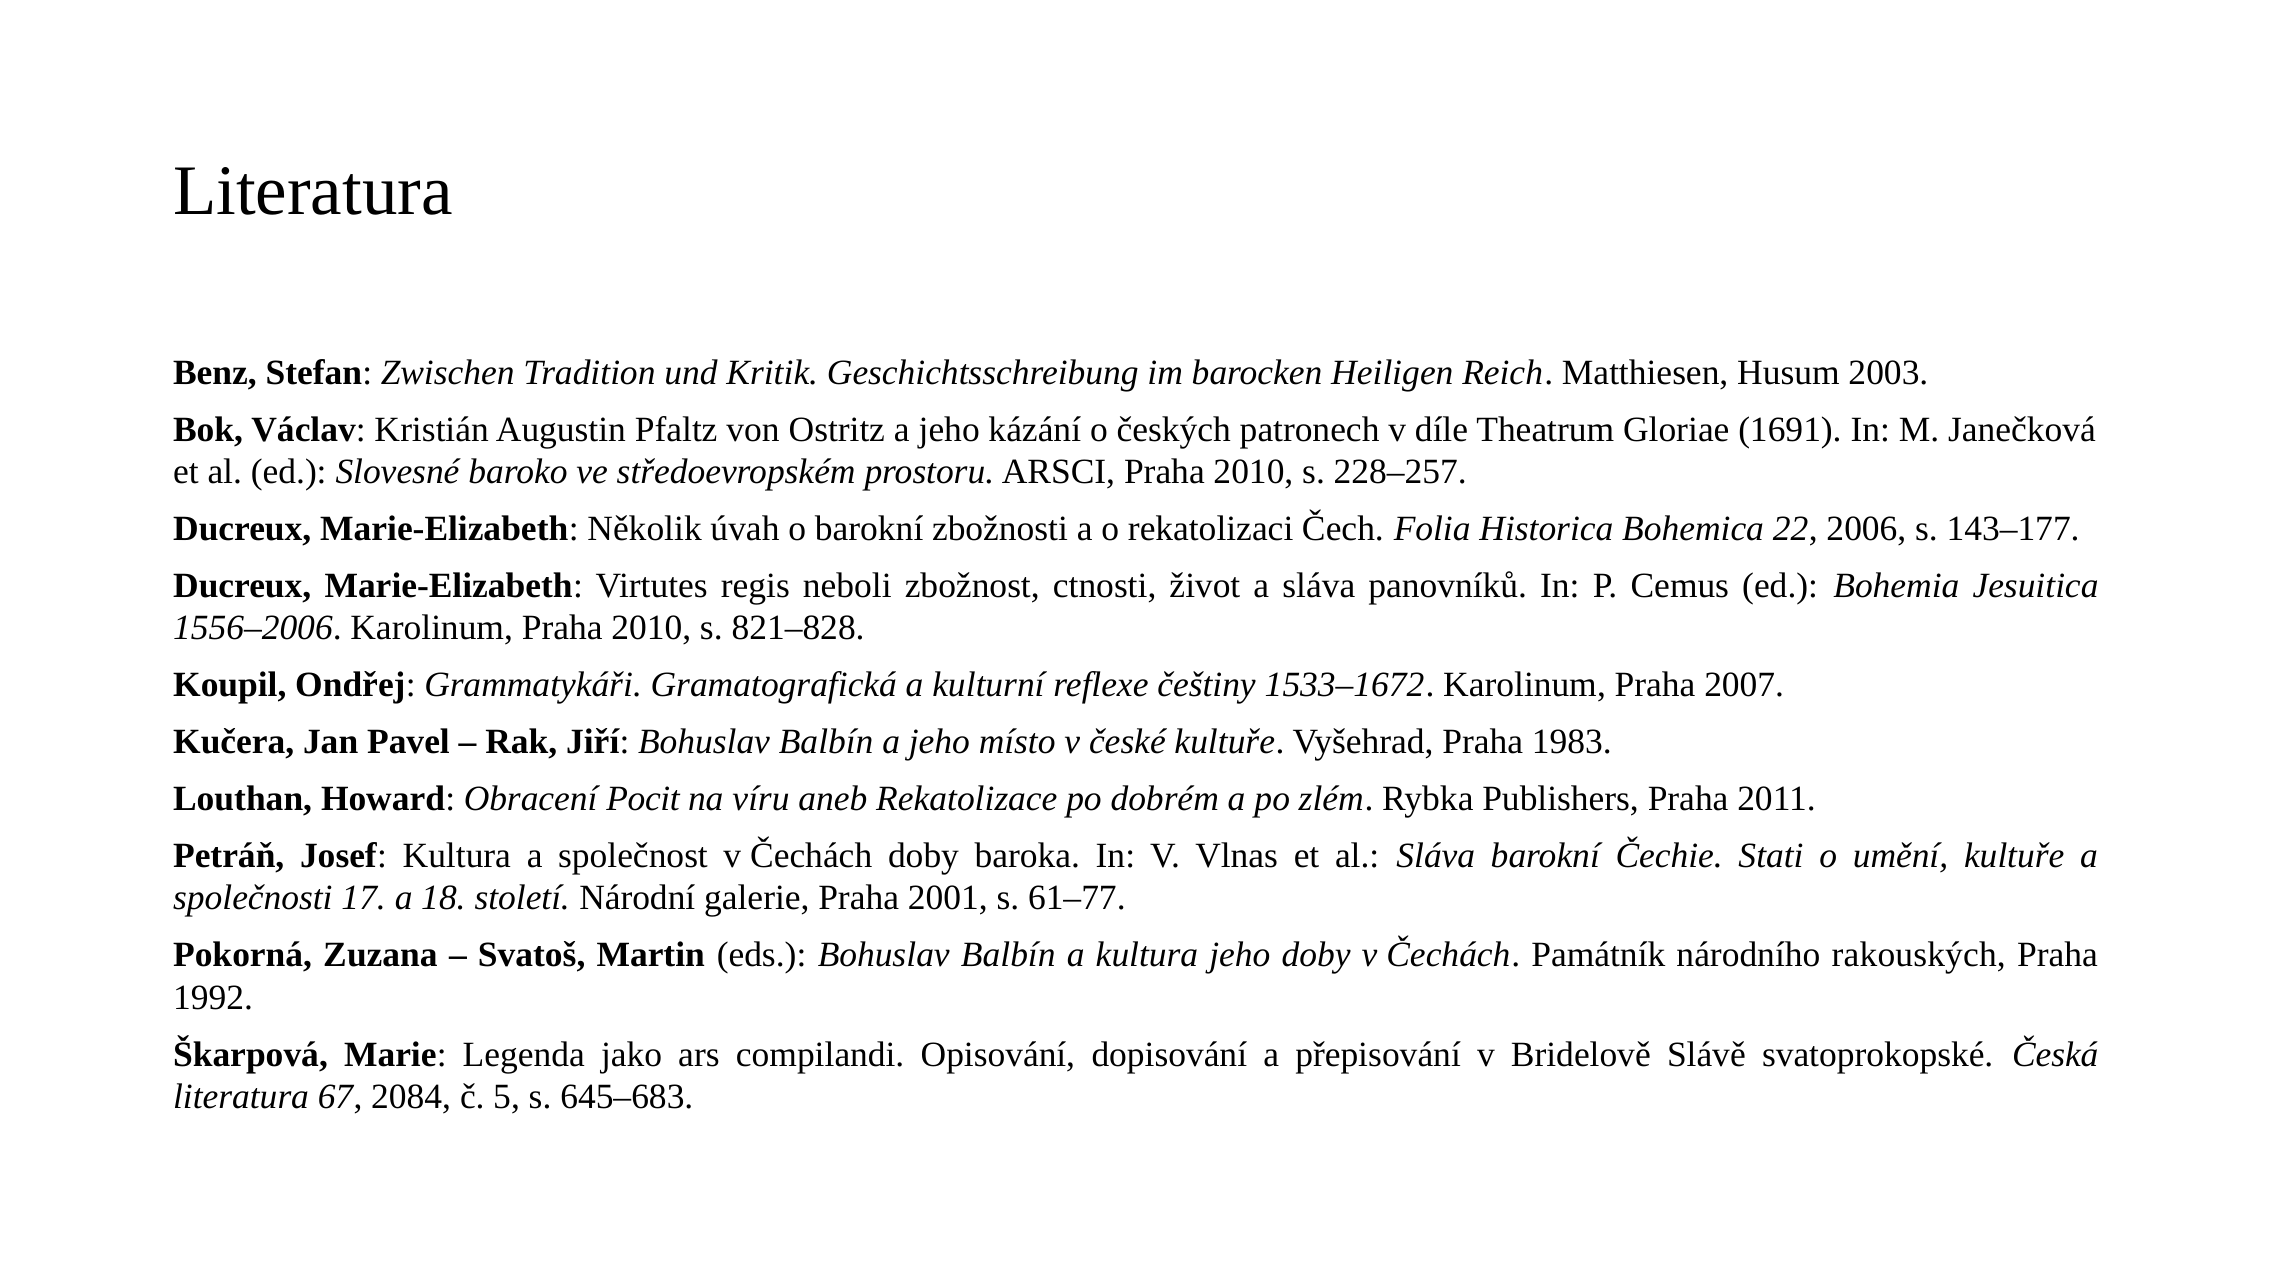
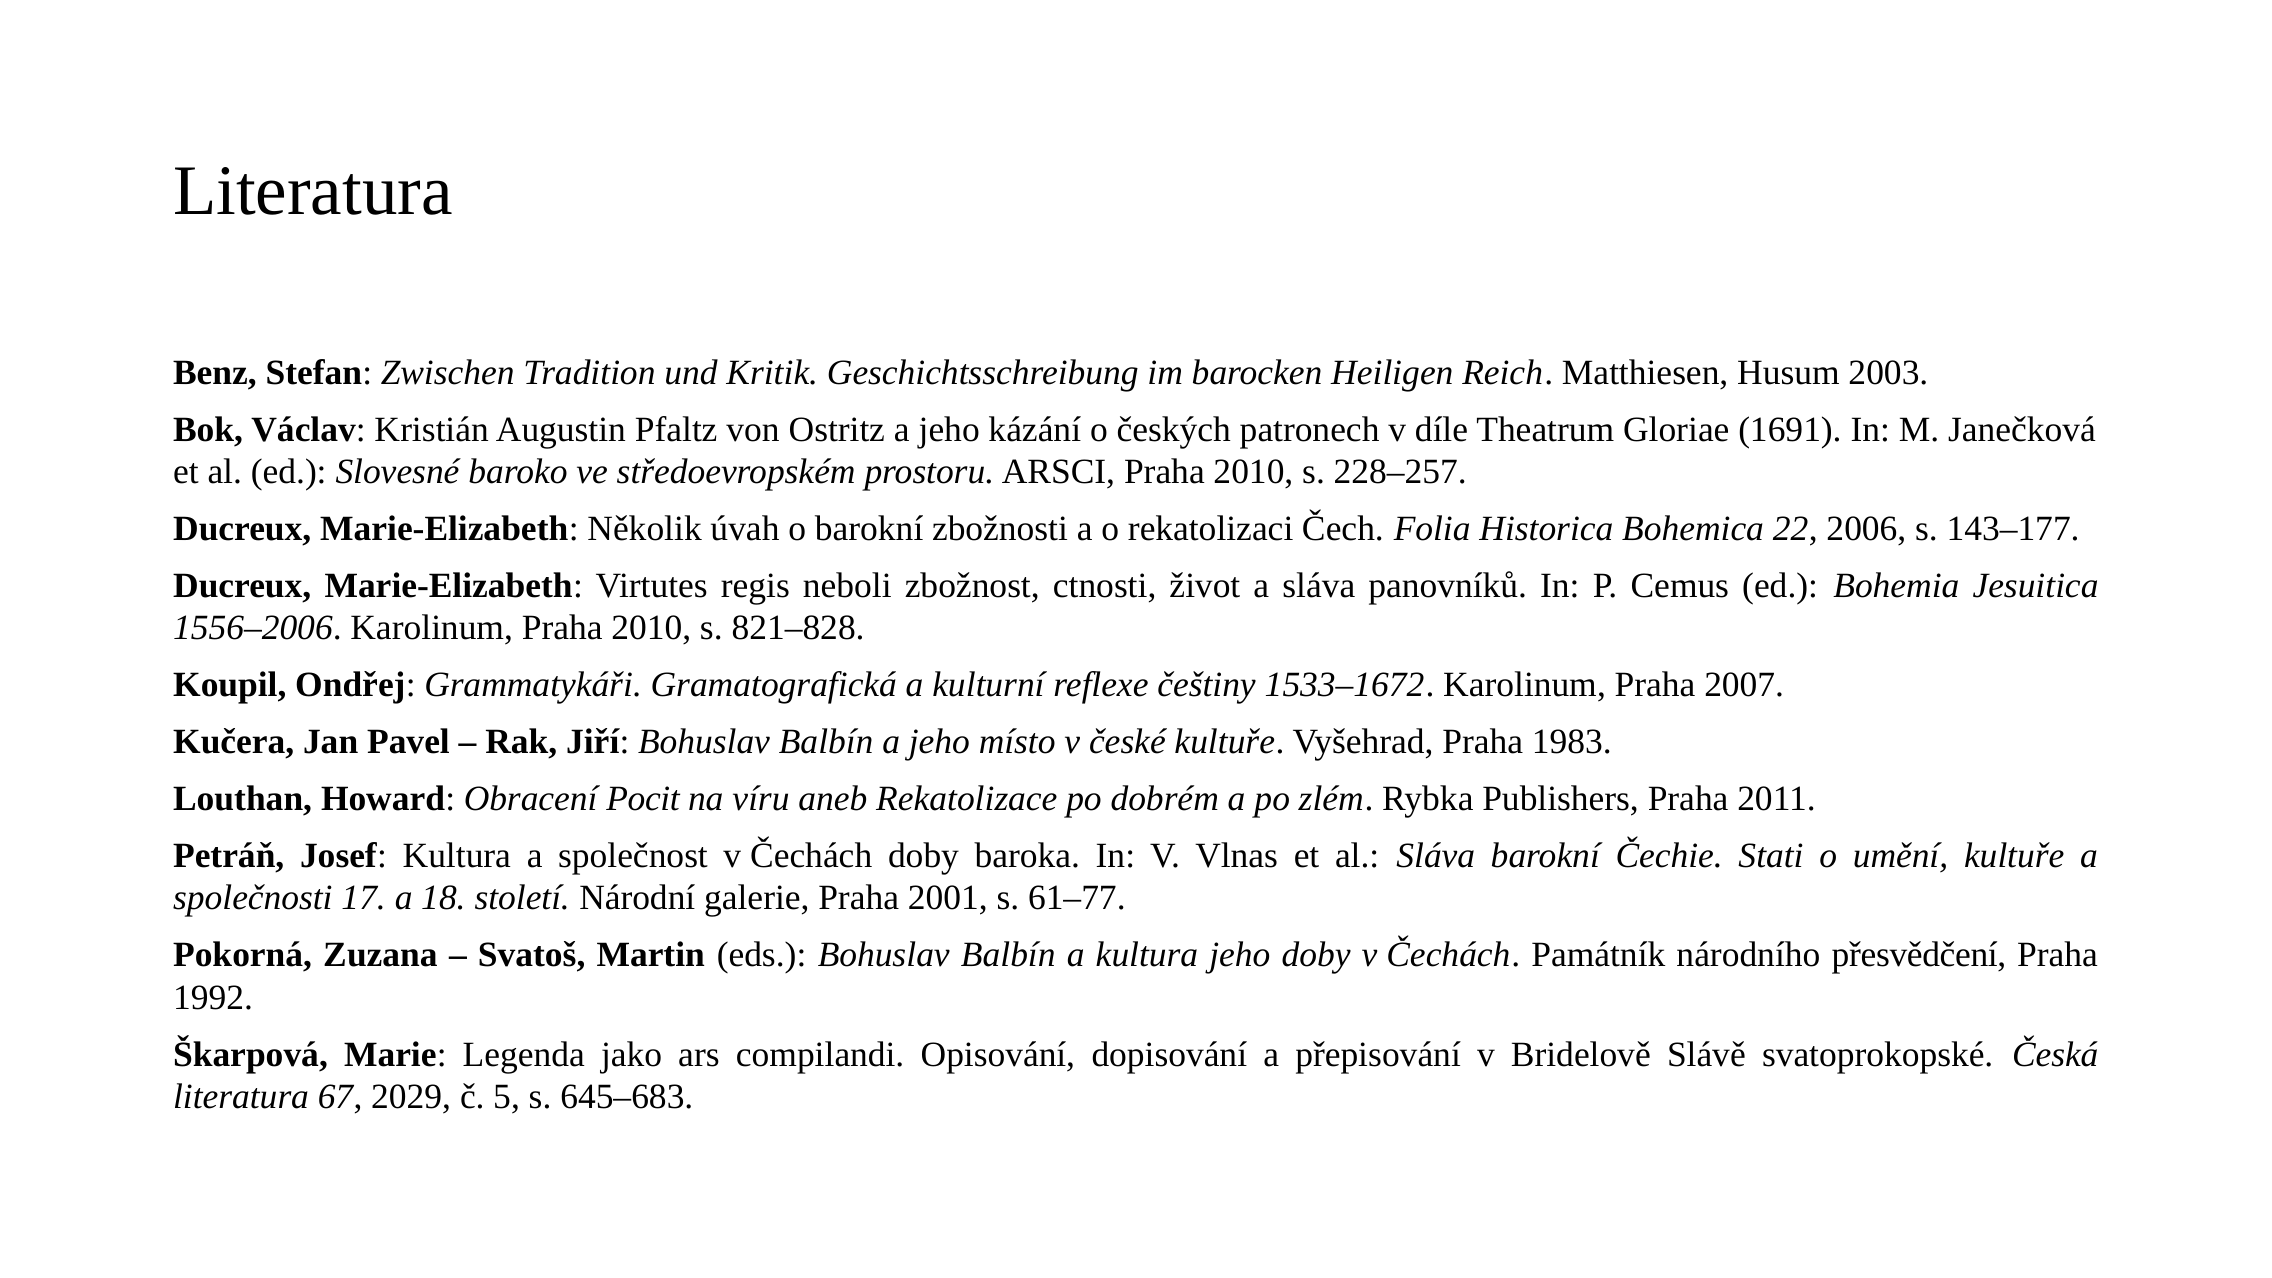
rakouských: rakouských -> přesvědčení
2084: 2084 -> 2029
